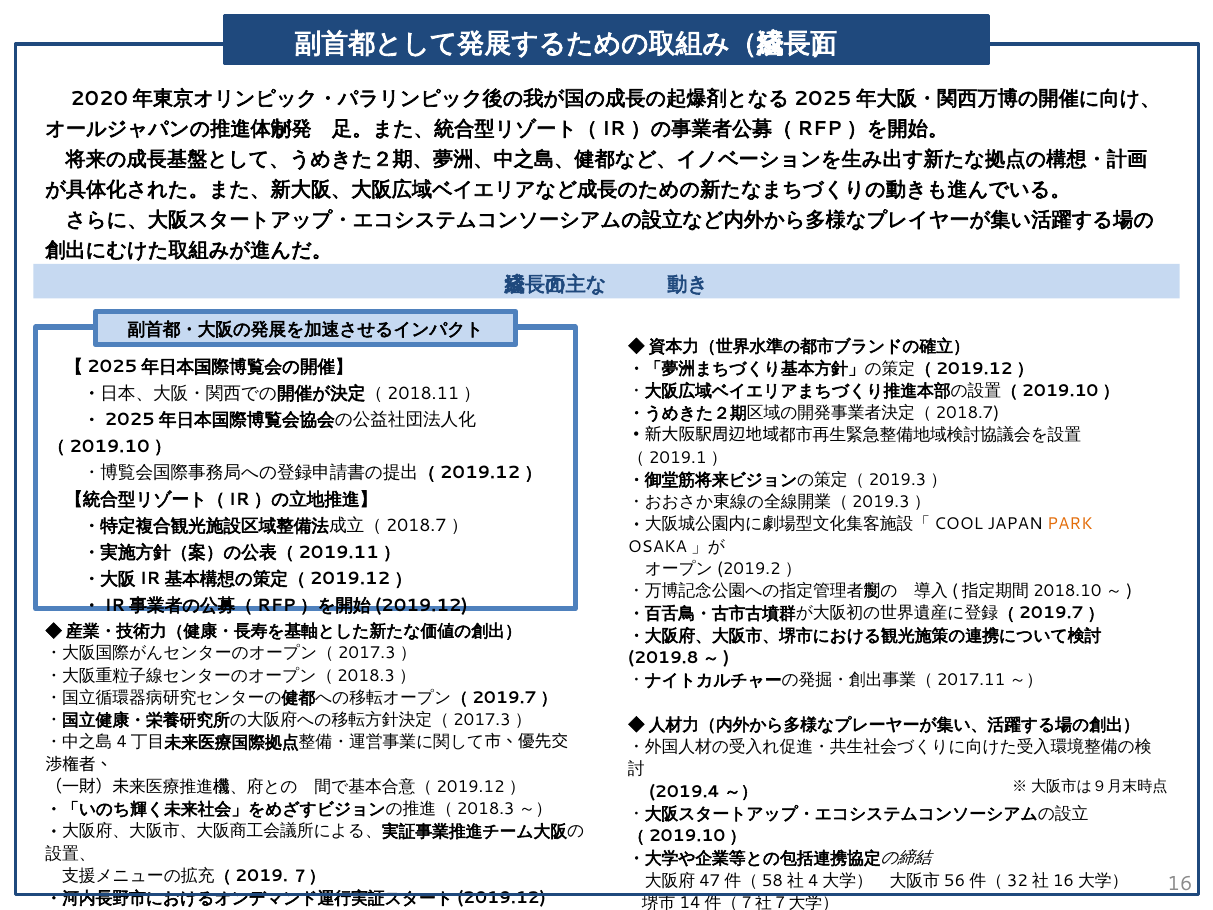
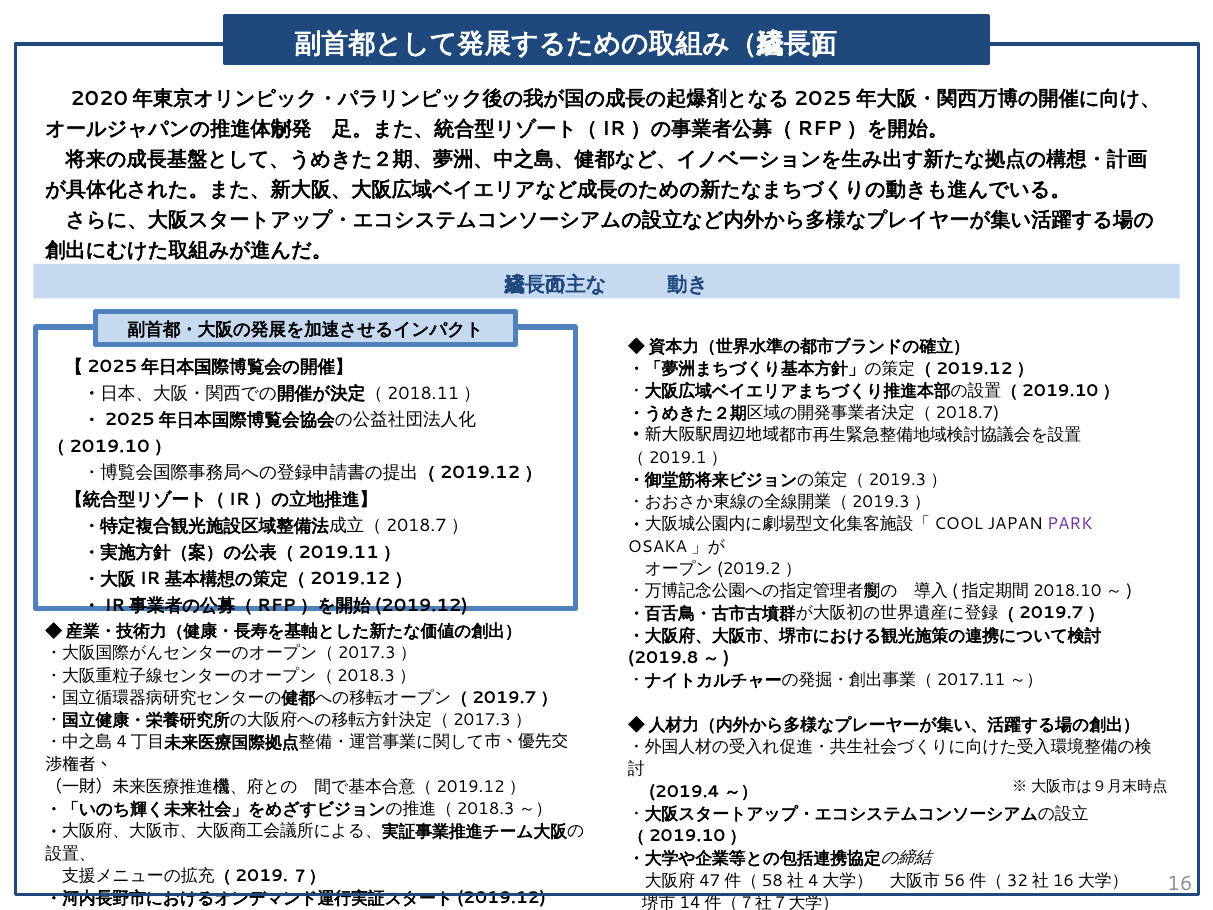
PARK colour: orange -> purple
